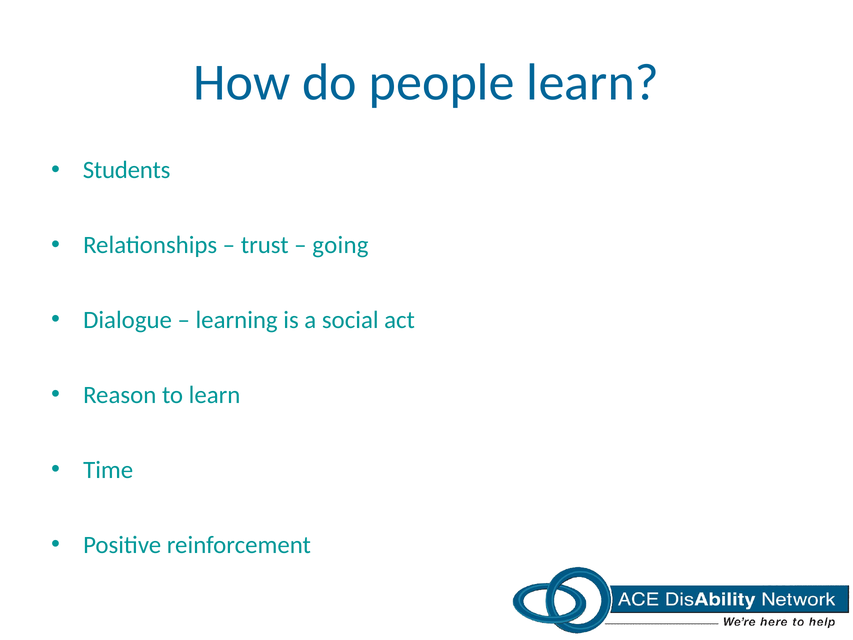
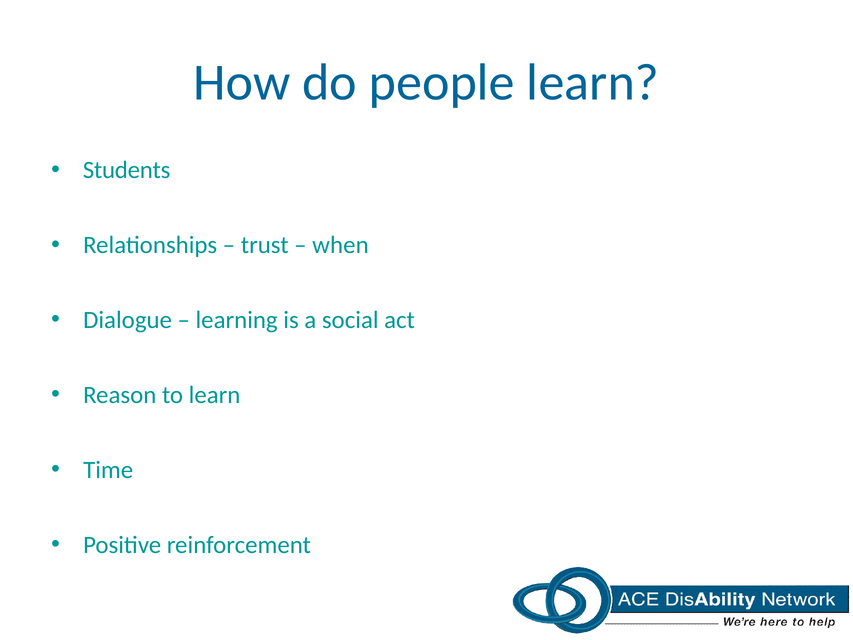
going: going -> when
